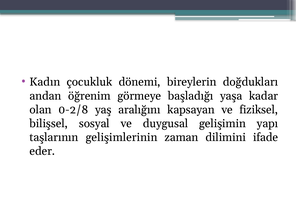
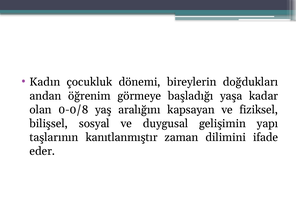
0-2/8: 0-2/8 -> 0-0/8
gelişimlerinin: gelişimlerinin -> kanıtlanmıştır
